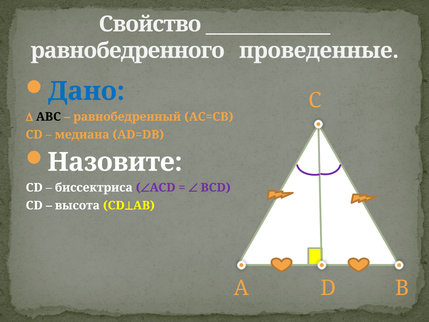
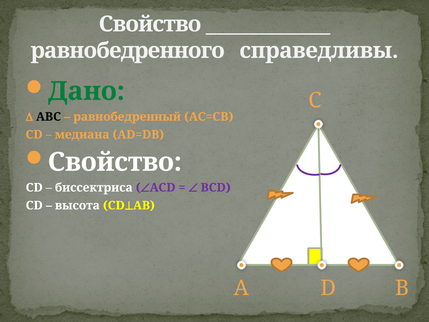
проведенные: проведенные -> справедливы
Дано colour: blue -> green
Назовите at (115, 162): Назовите -> Свойство
